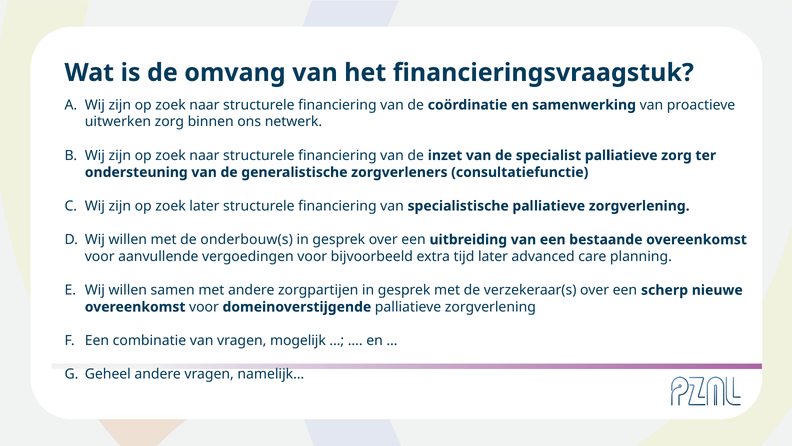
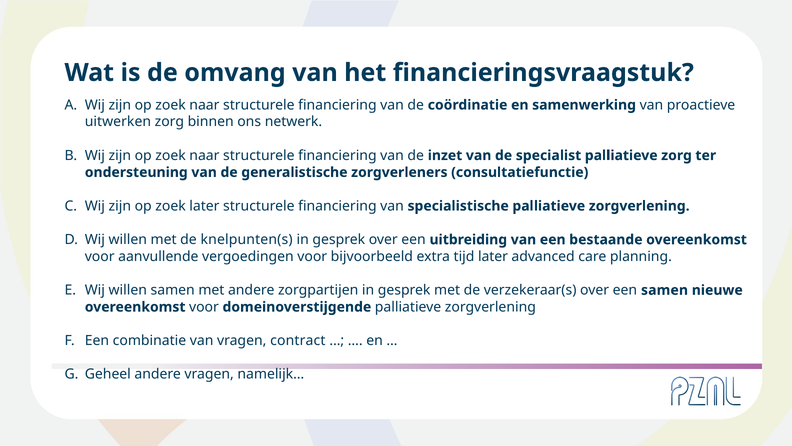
onderbouw(s: onderbouw(s -> knelpunten(s
een scherp: scherp -> samen
mogelijk: mogelijk -> contract
